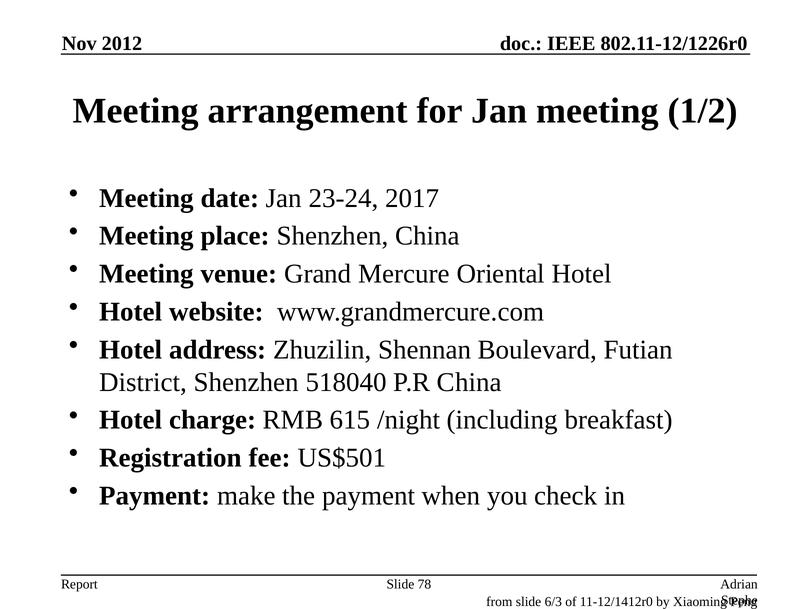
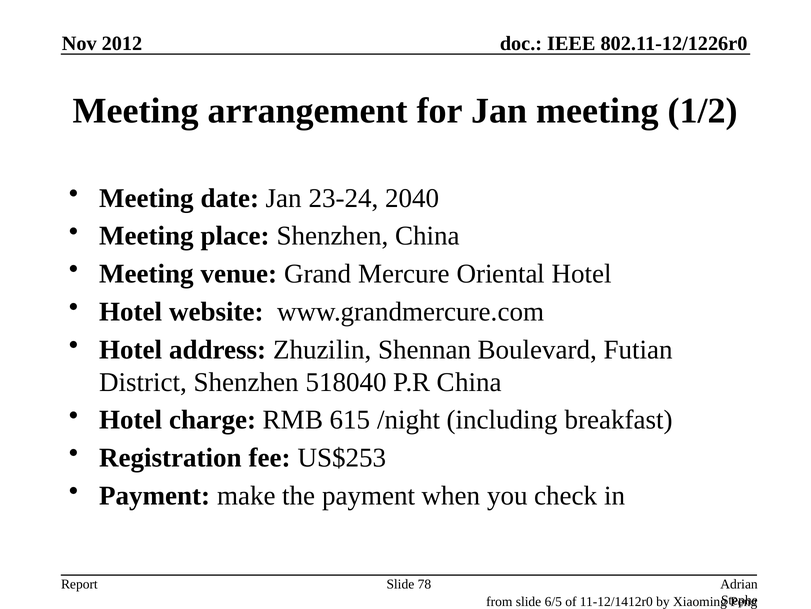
2017: 2017 -> 2040
US$501: US$501 -> US$253
6/3: 6/3 -> 6/5
